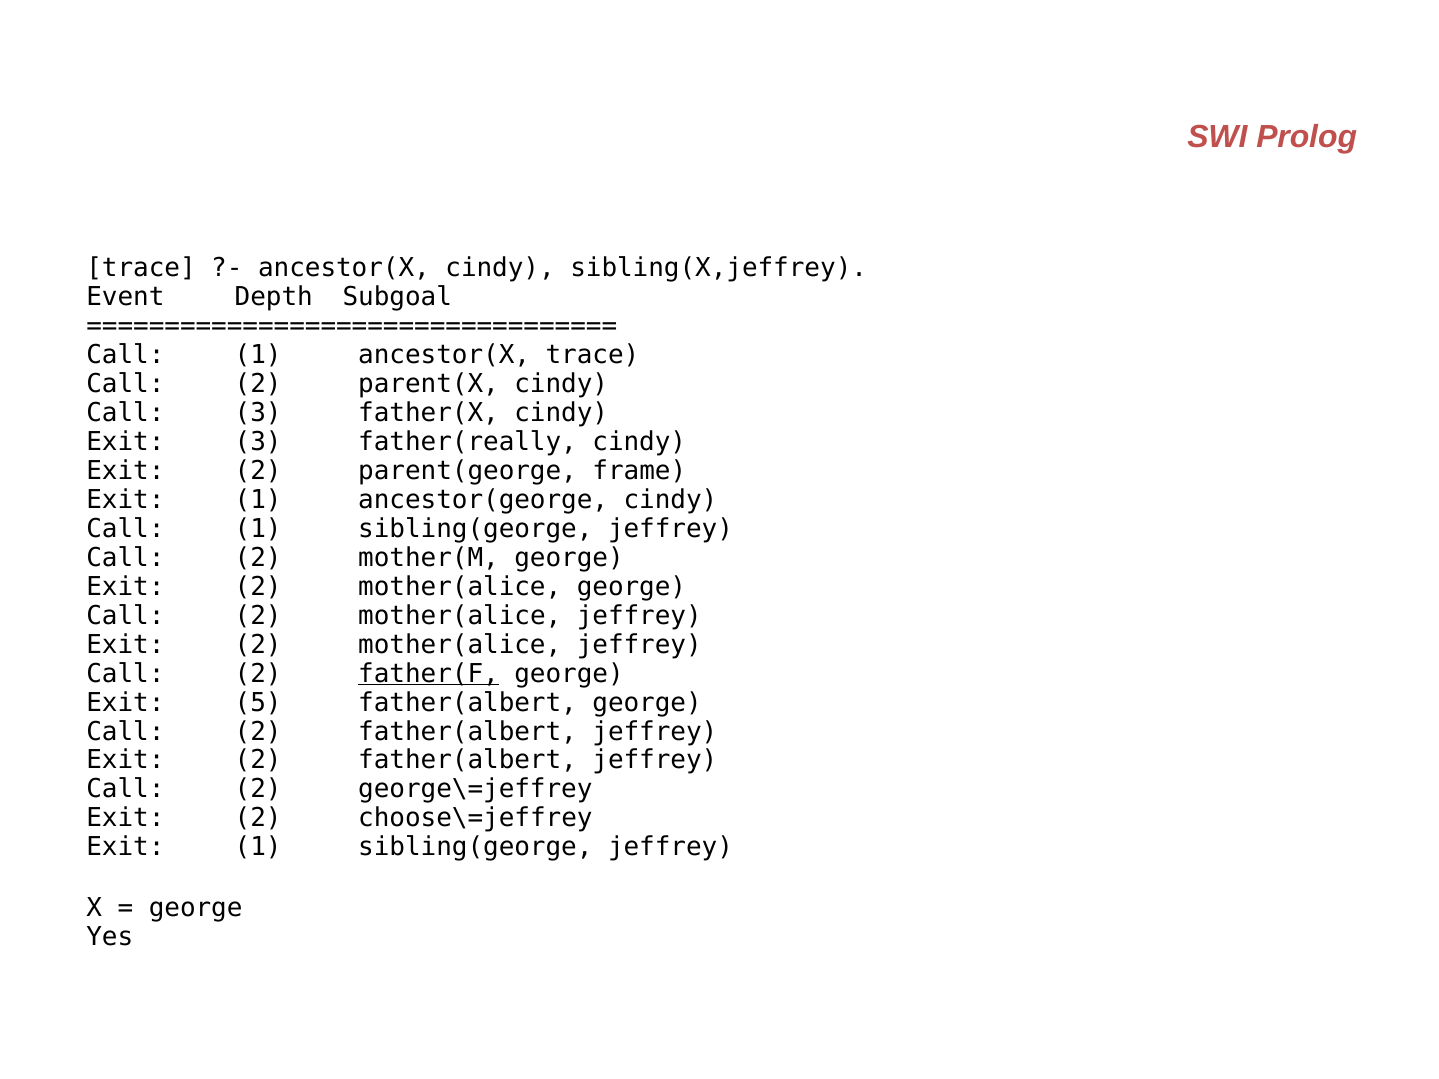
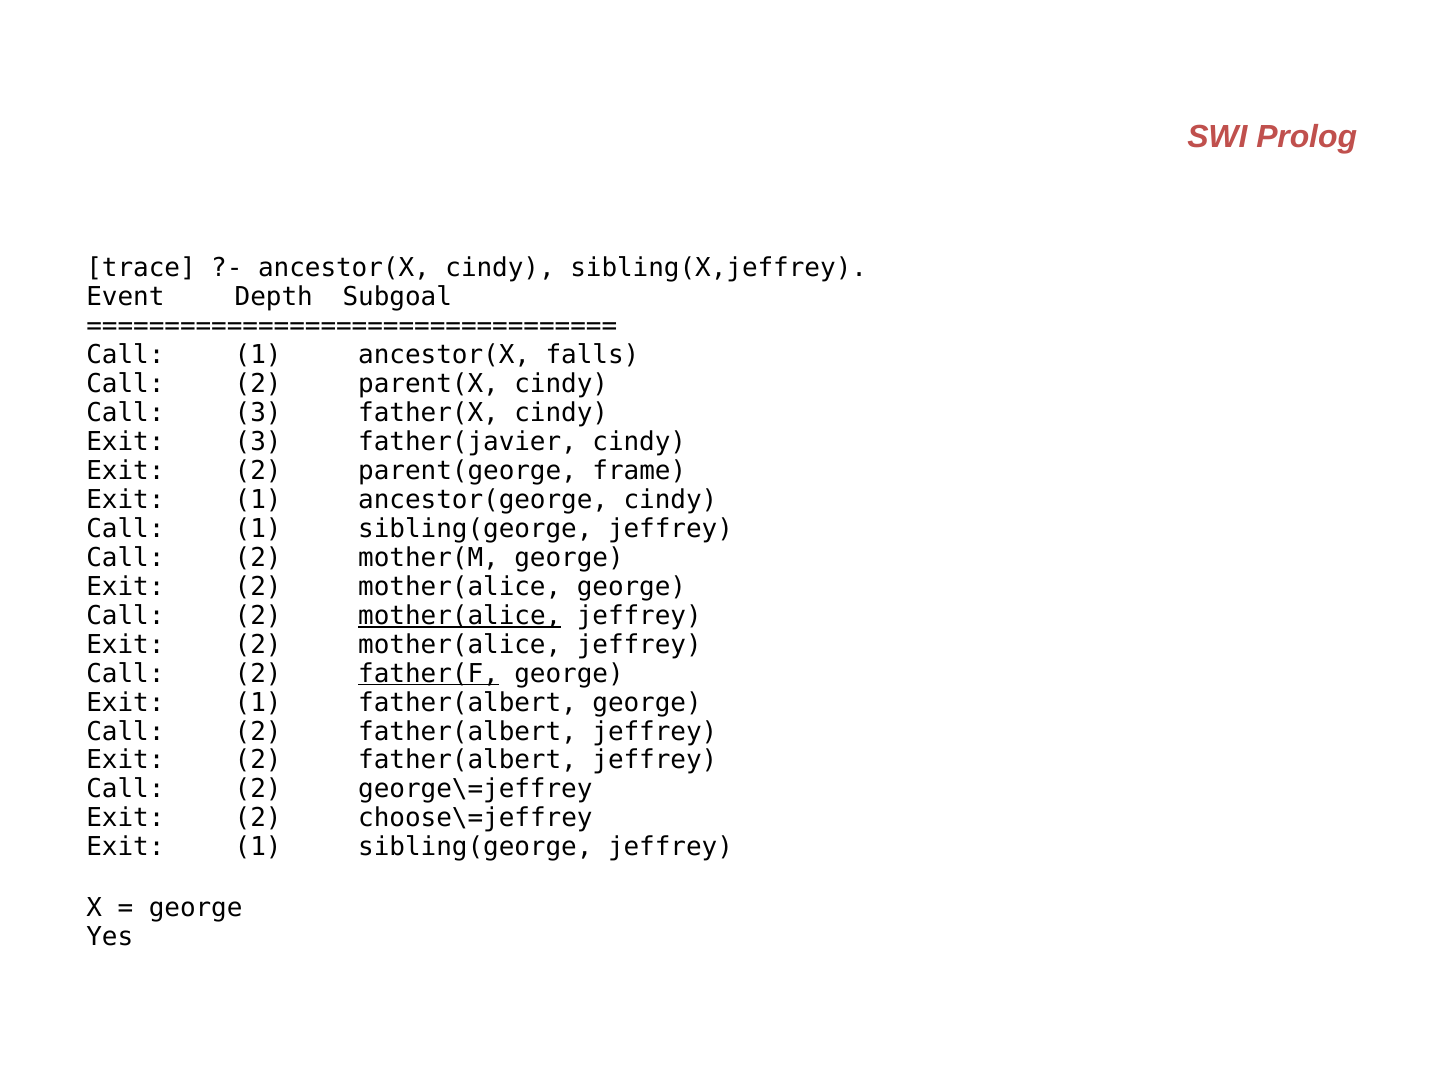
ancestor(X trace: trace -> falls
father(really: father(really -> father(javier
mother(alice at (460, 616) underline: none -> present
5 at (258, 703): 5 -> 1
